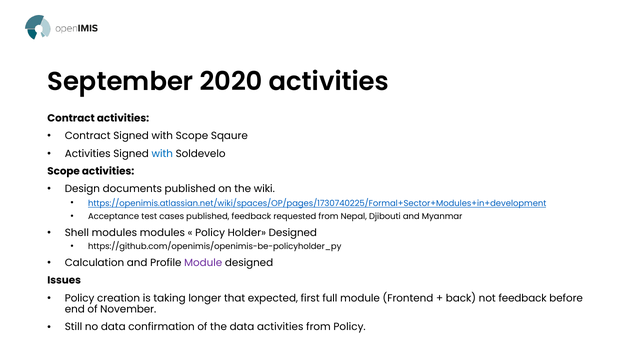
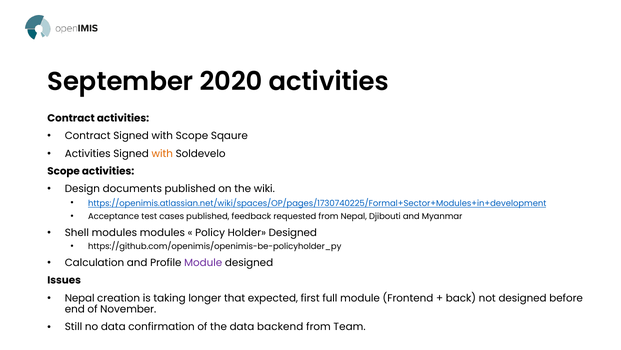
with at (162, 153) colour: blue -> orange
Policy at (80, 298): Policy -> Nepal
not feedback: feedback -> designed
data activities: activities -> backend
from Policy: Policy -> Team
